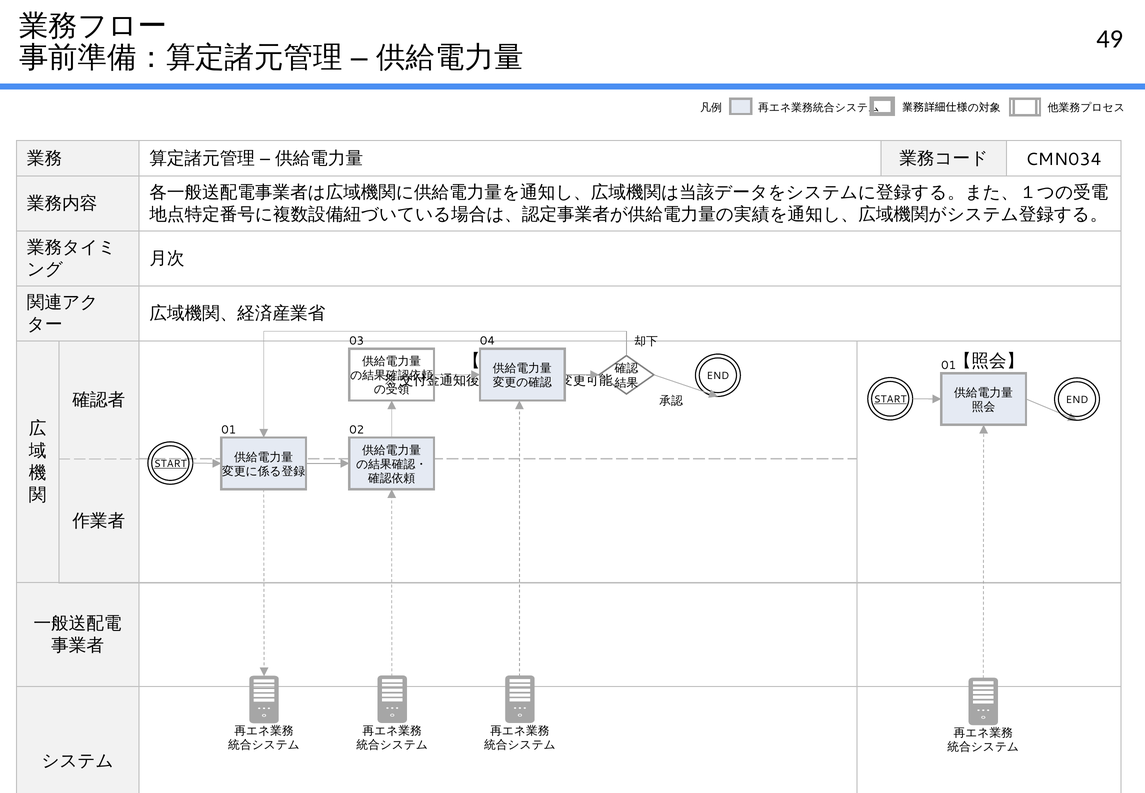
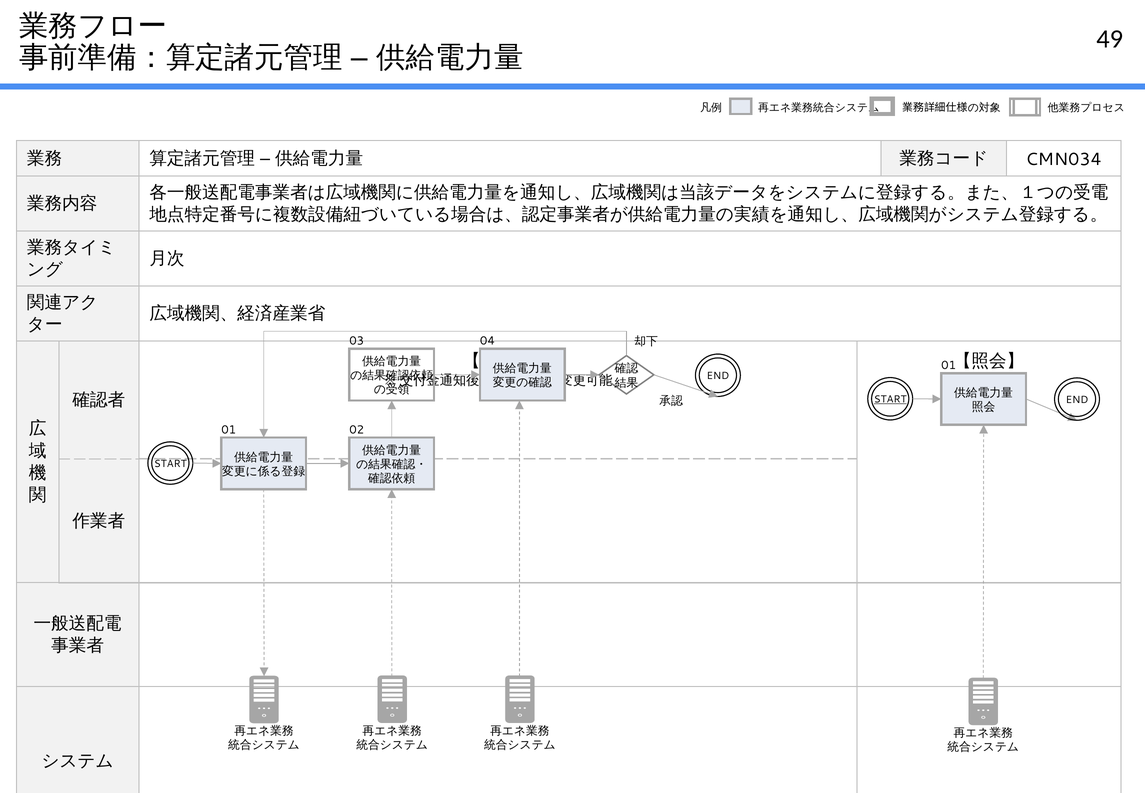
START at (170, 464) underline: present -> none
